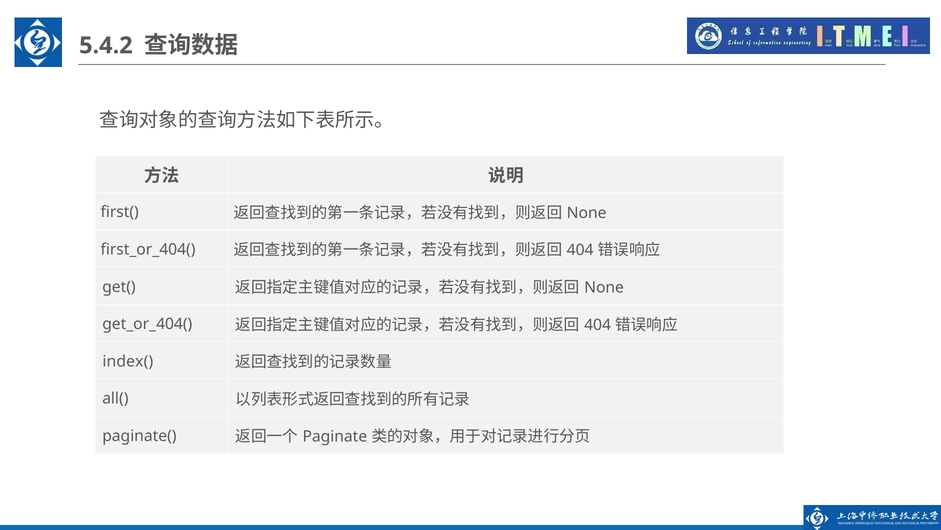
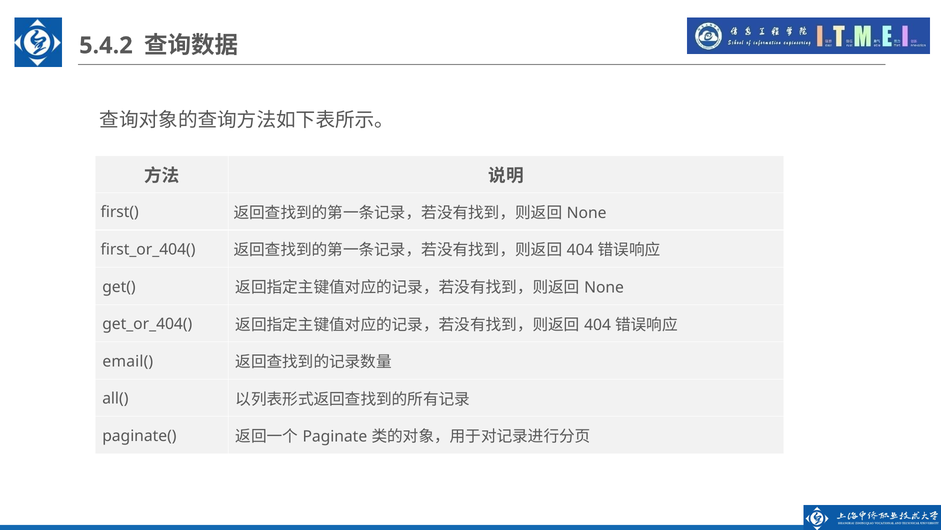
index(: index( -> email(
